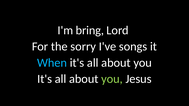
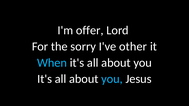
bring: bring -> offer
songs: songs -> other
you at (112, 79) colour: light green -> light blue
